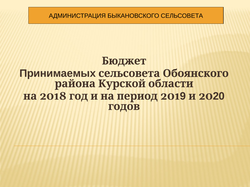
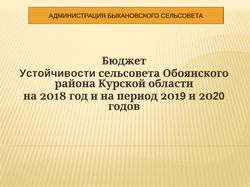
Принимаемых: Принимаемых -> Устойчивости
